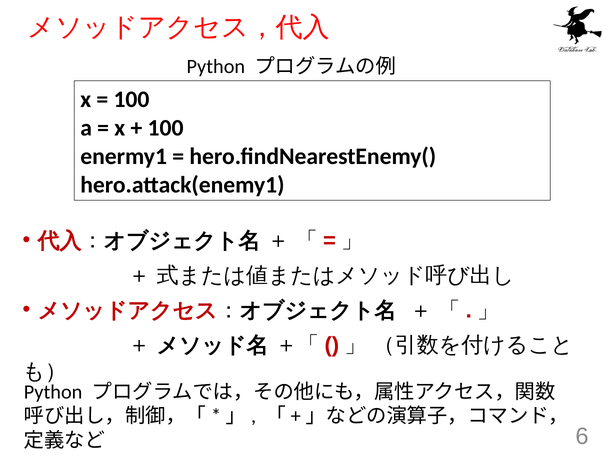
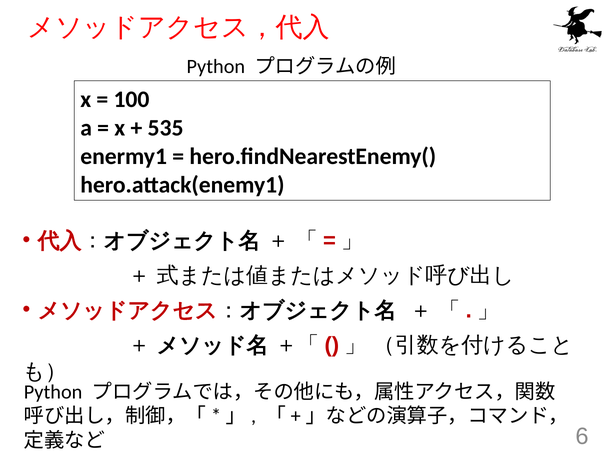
100 at (166, 128): 100 -> 535
